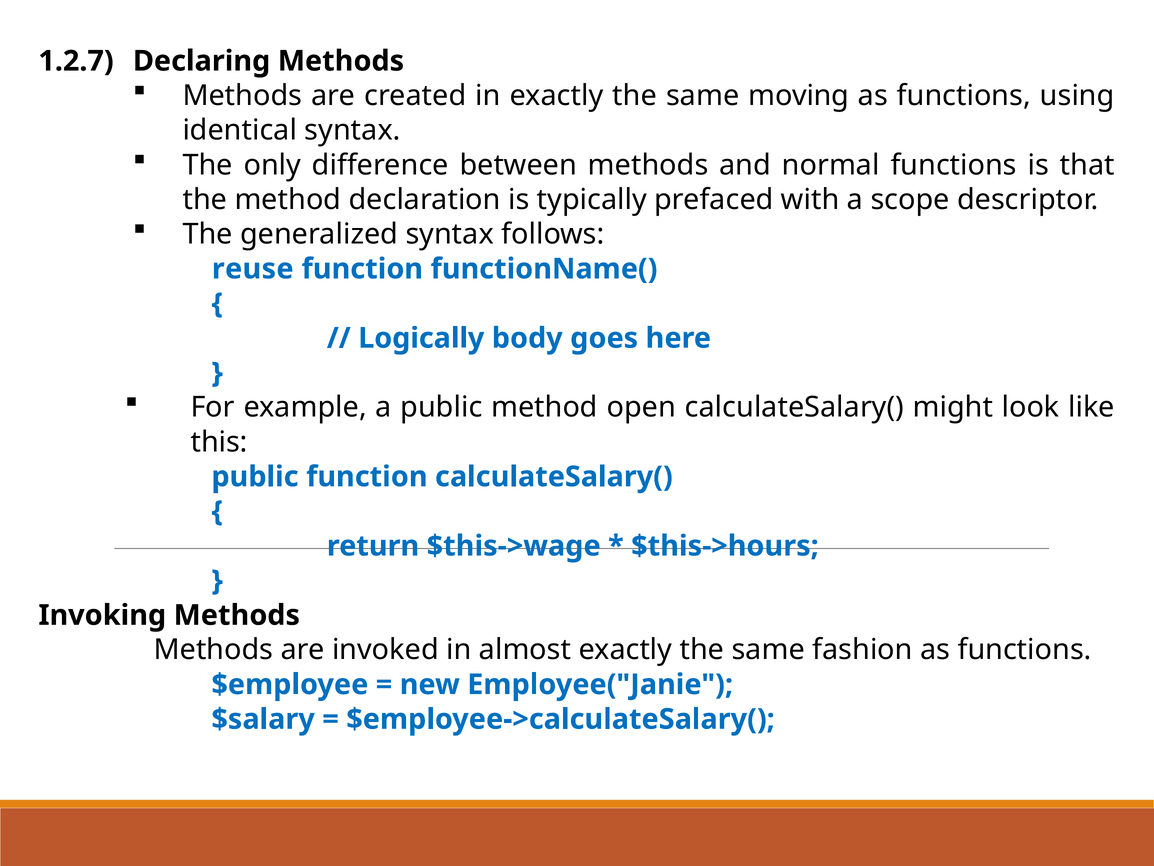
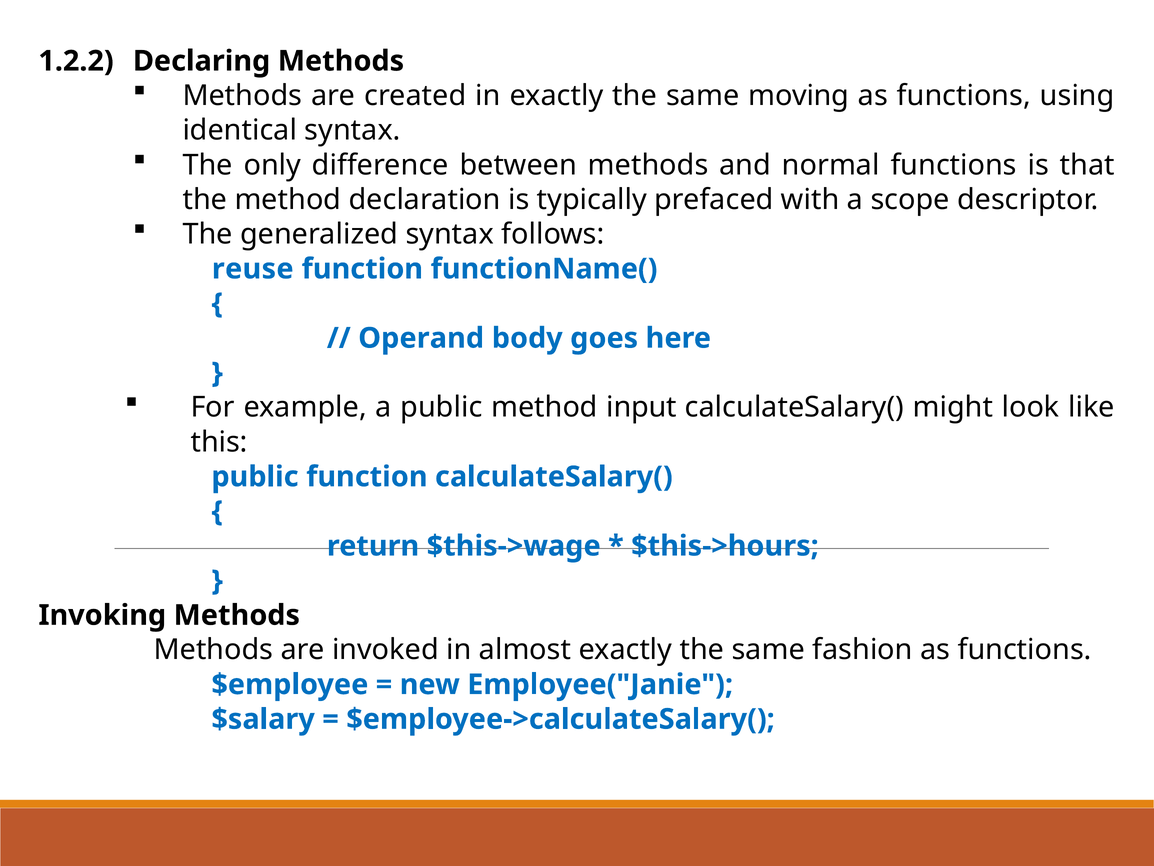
1.2.7: 1.2.7 -> 1.2.2
Logically: Logically -> Operand
open: open -> input
